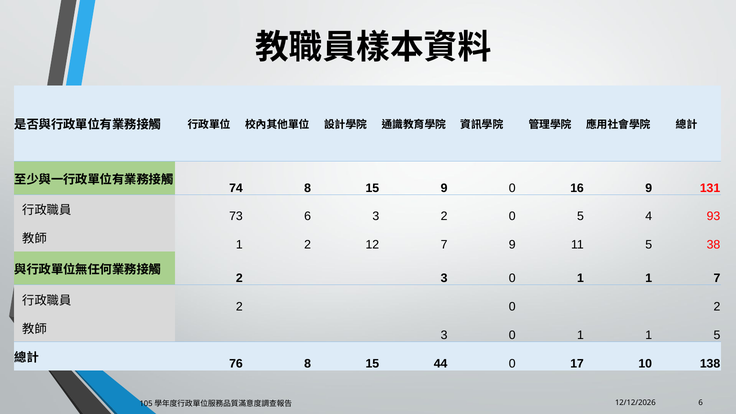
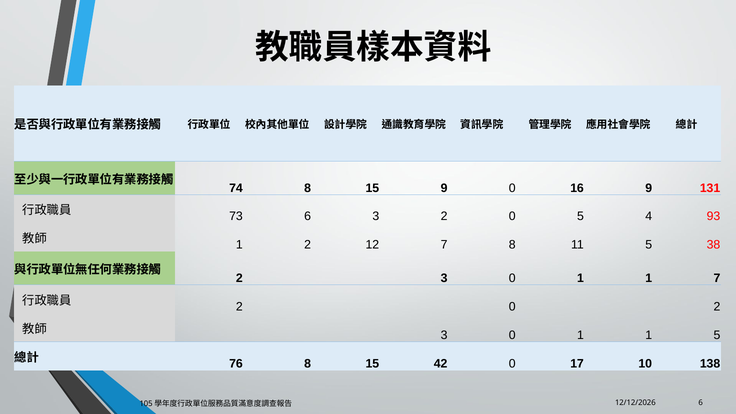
7 9: 9 -> 8
44: 44 -> 42
